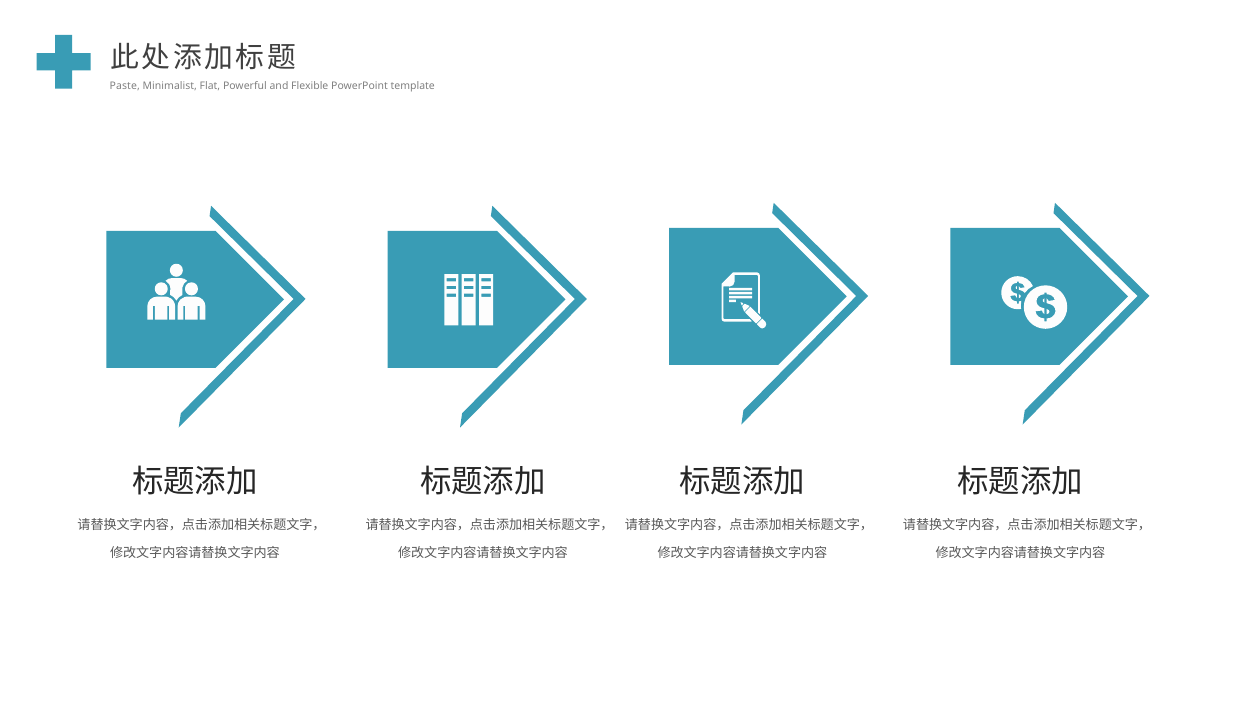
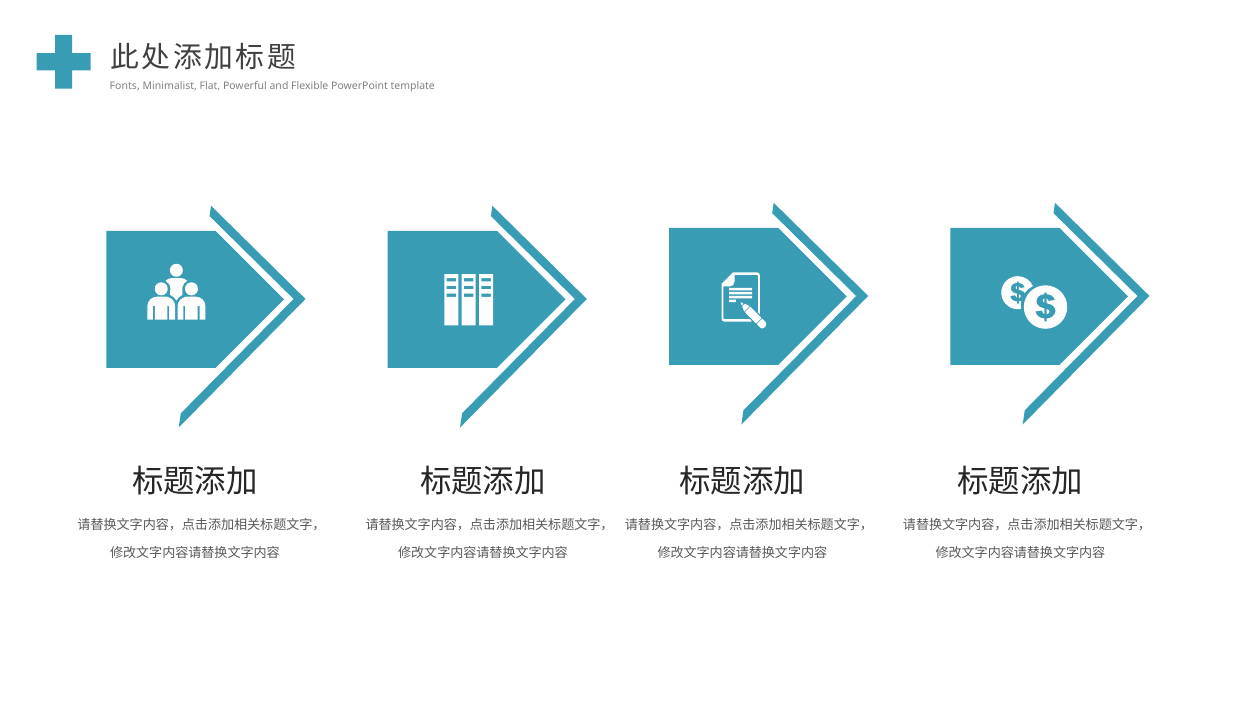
Paste: Paste -> Fonts
